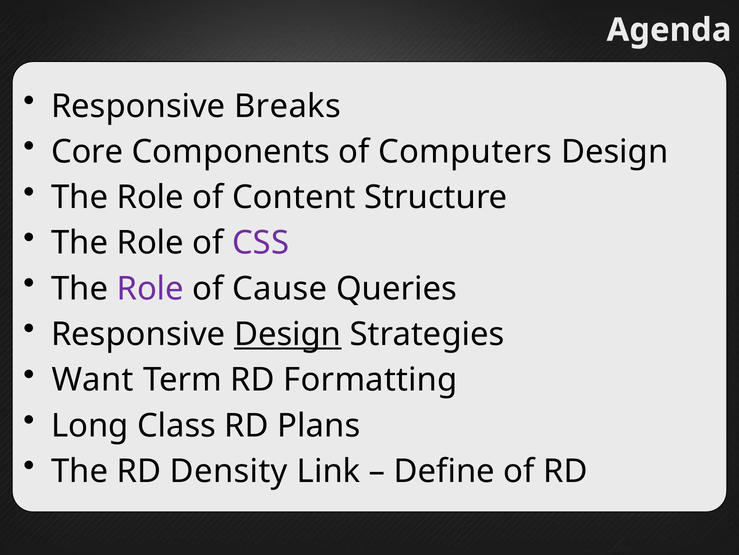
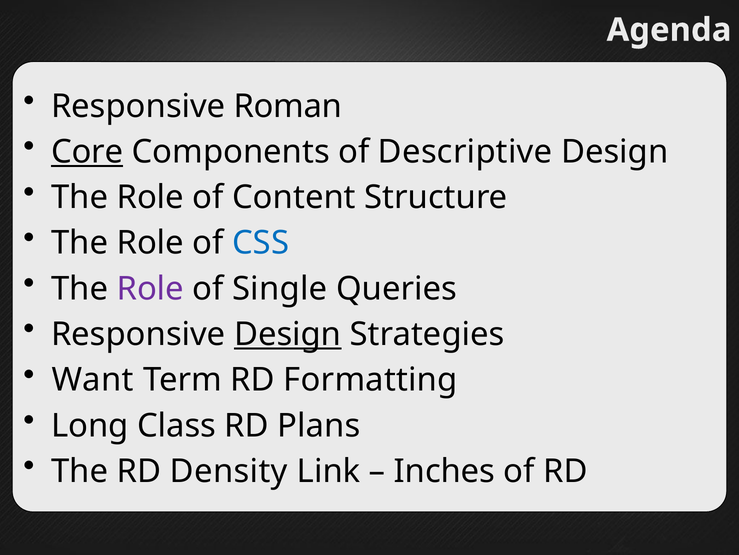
Breaks: Breaks -> Roman
Core underline: none -> present
Computers: Computers -> Descriptive
CSS colour: purple -> blue
Cause: Cause -> Single
Define: Define -> Inches
